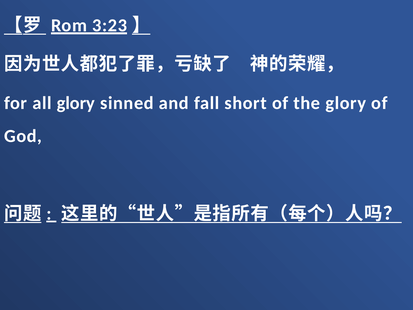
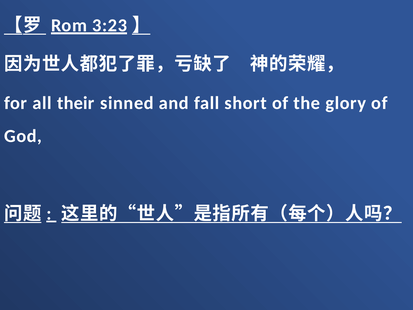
all glory: glory -> their
